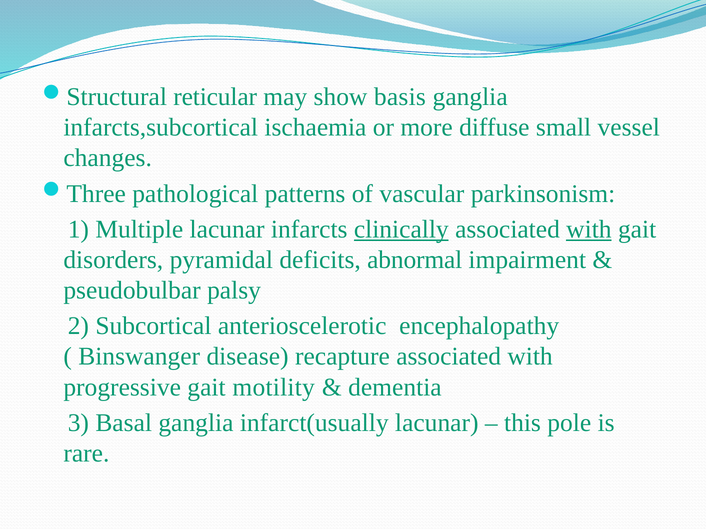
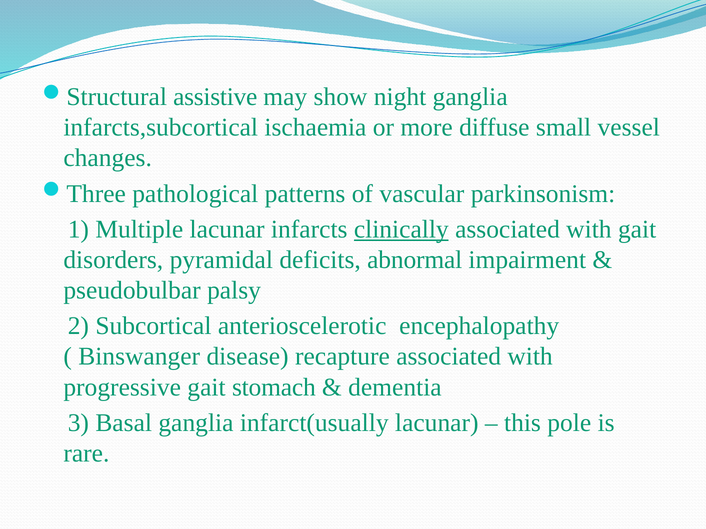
reticular: reticular -> assistive
basis: basis -> night
with at (589, 230) underline: present -> none
motility: motility -> stomach
